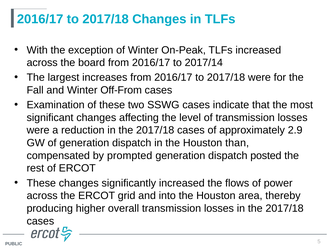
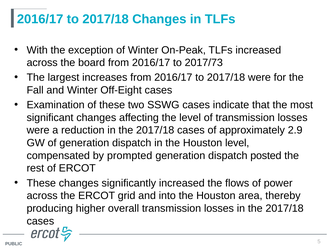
2017/14: 2017/14 -> 2017/73
Off-From: Off-From -> Off-Eight
Houston than: than -> level
